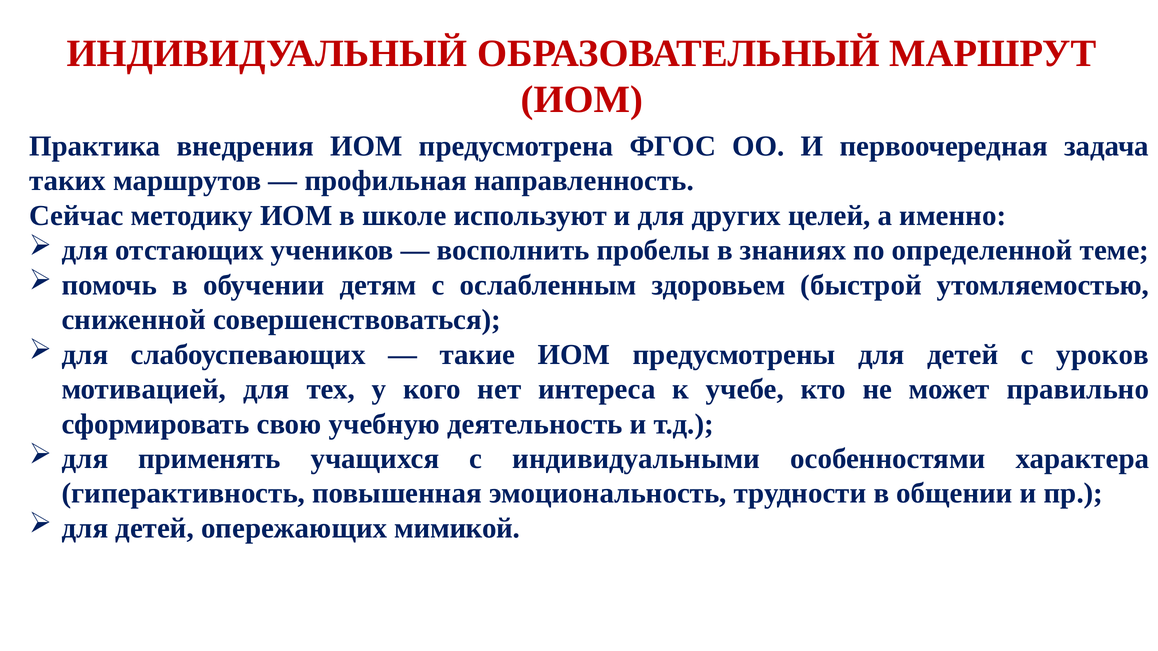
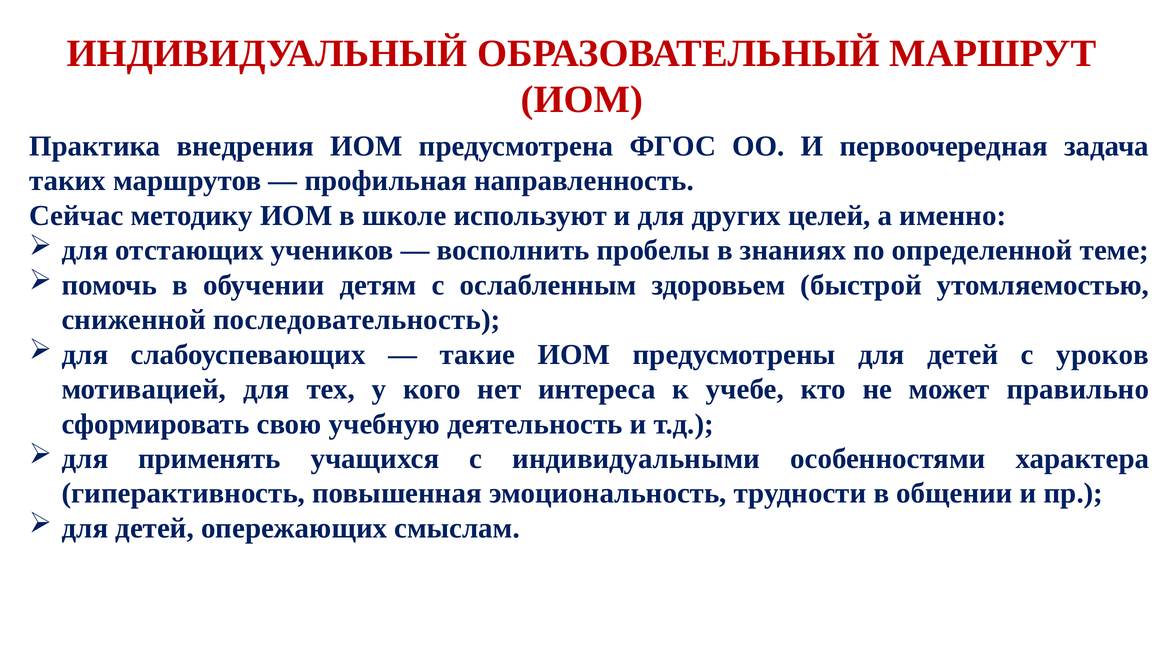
совершенствоваться: совершенствоваться -> последовательность
мимикой: мимикой -> смыслам
